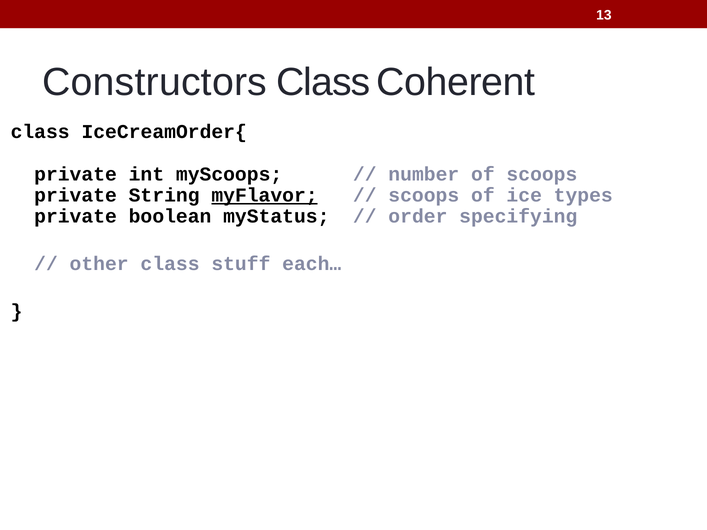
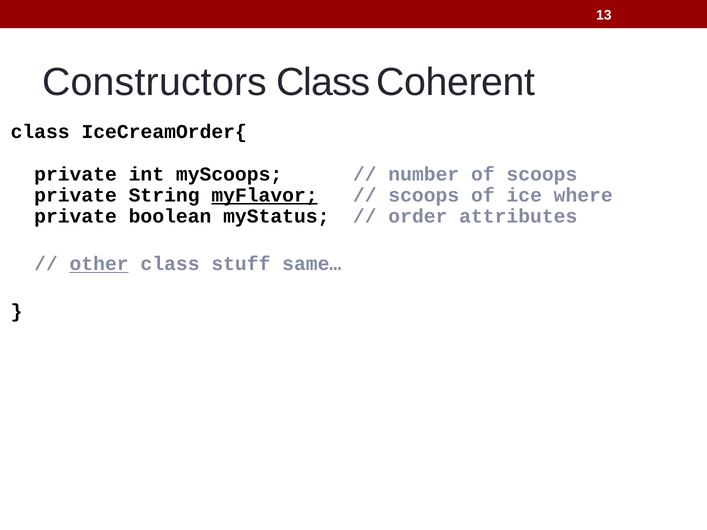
types: types -> where
specifying: specifying -> attributes
other underline: none -> present
each…: each… -> same…
